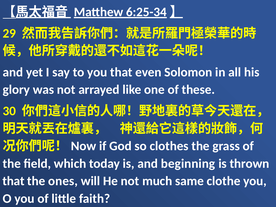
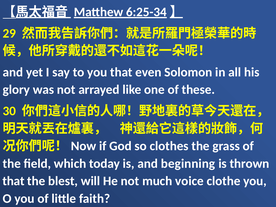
ones: ones -> blest
same: same -> voice
